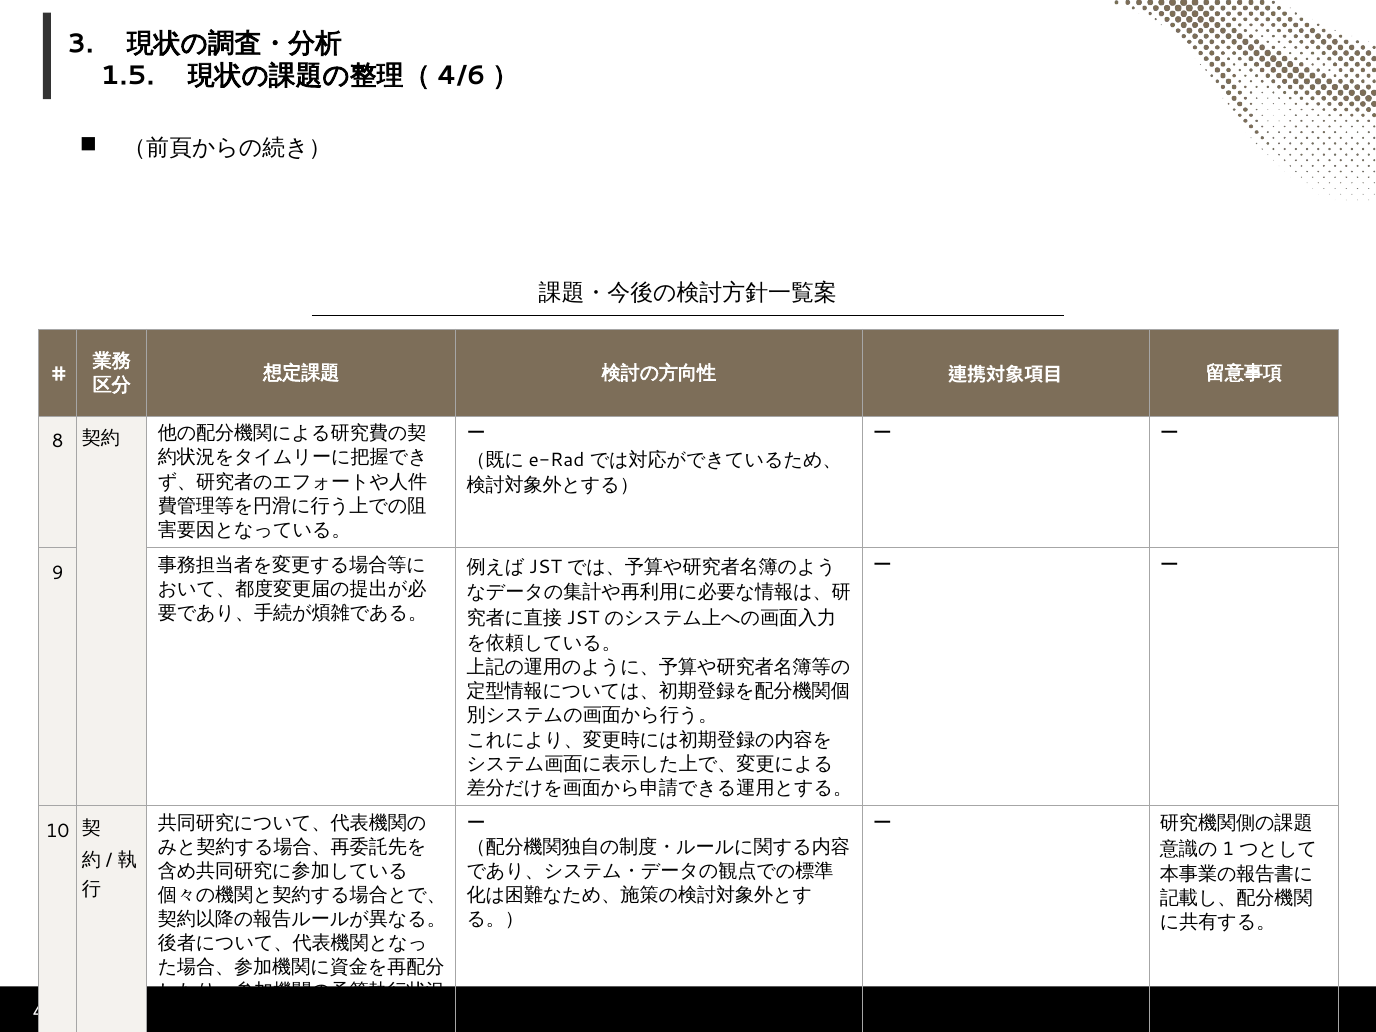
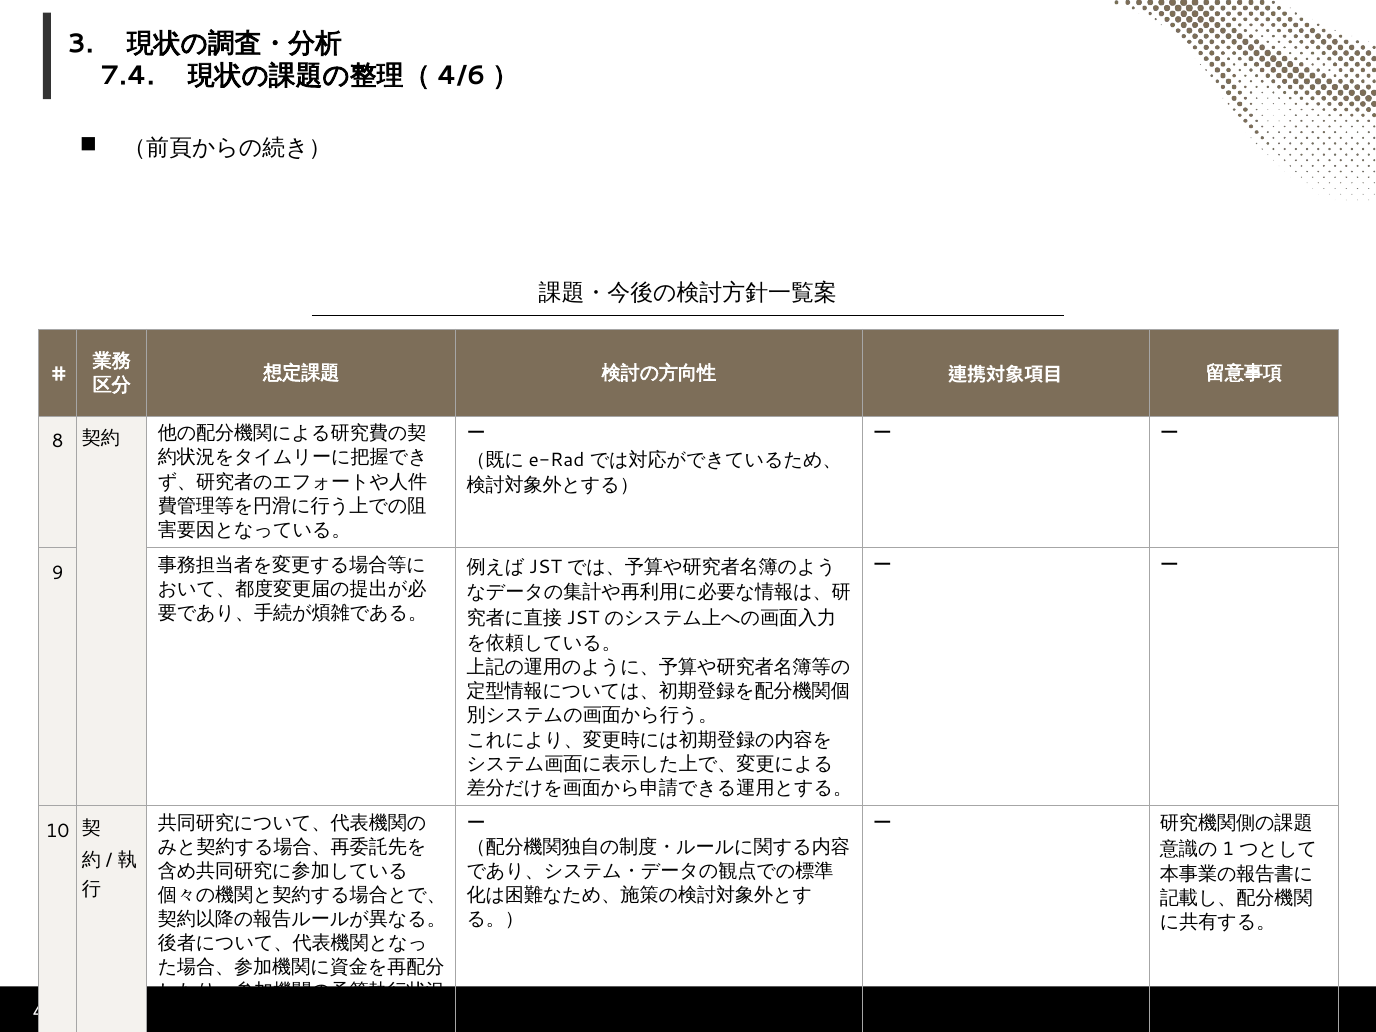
1.5: 1.5 -> 7.4
